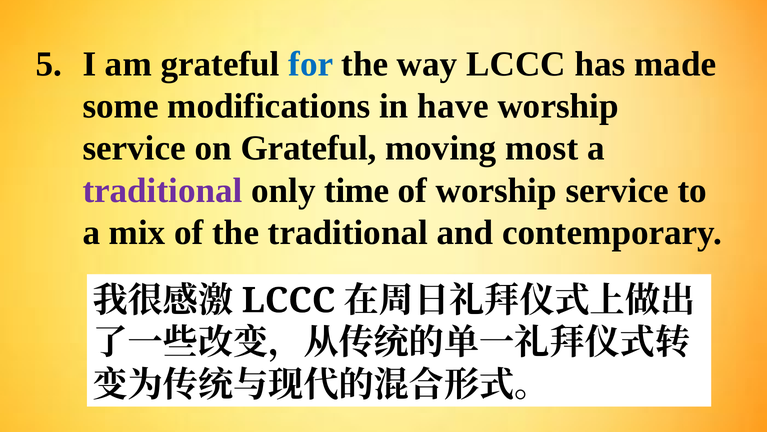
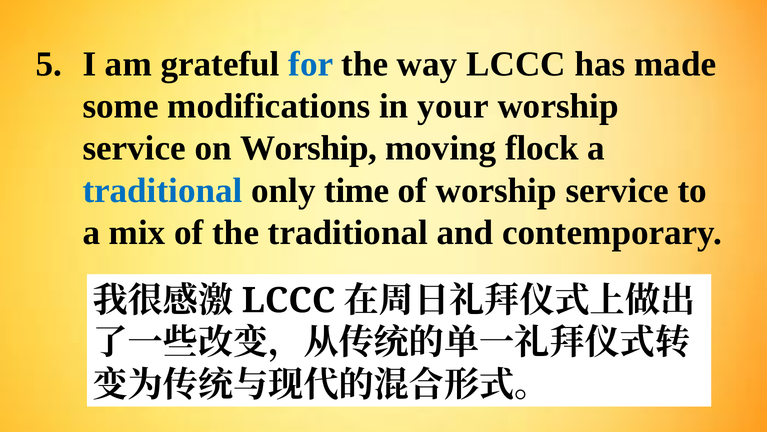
have: have -> your
on Grateful: Grateful -> Worship
most: most -> flock
traditional at (163, 190) colour: purple -> blue
